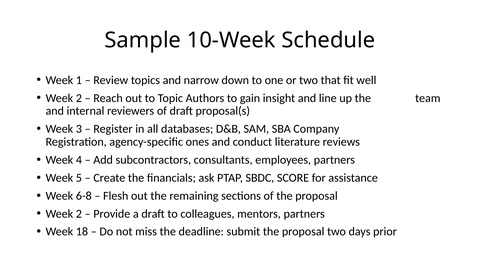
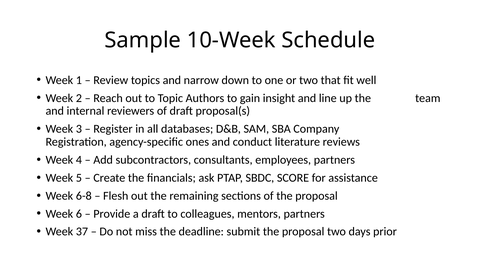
2 at (79, 214): 2 -> 6
18: 18 -> 37
